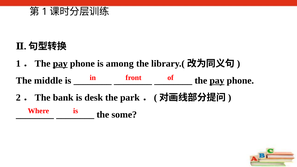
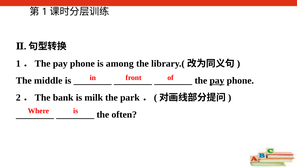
pay at (60, 64) underline: present -> none
desk: desk -> milk
some: some -> often
